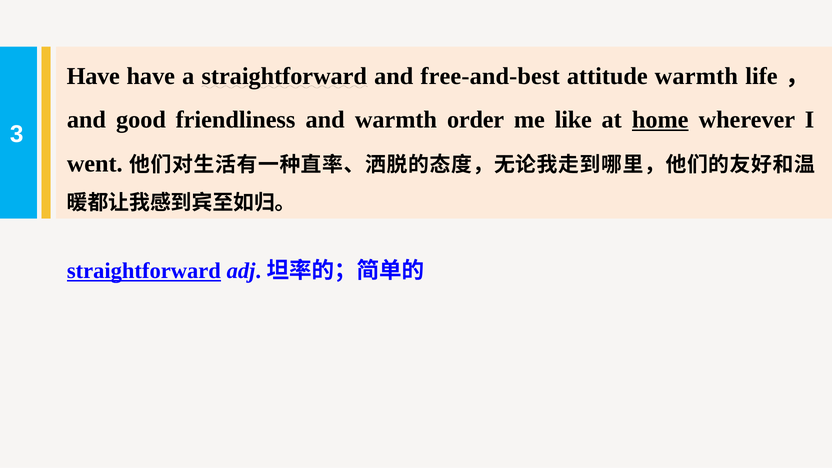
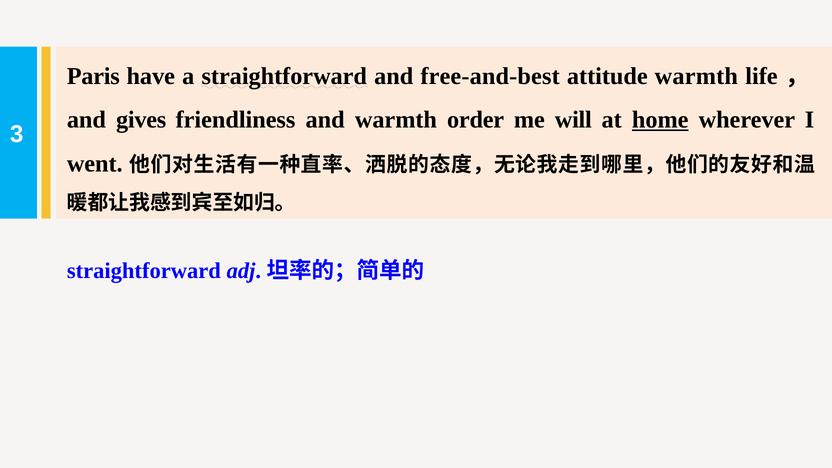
Have at (93, 76): Have -> Paris
good: good -> gives
like: like -> will
straightforward at (144, 271) underline: present -> none
